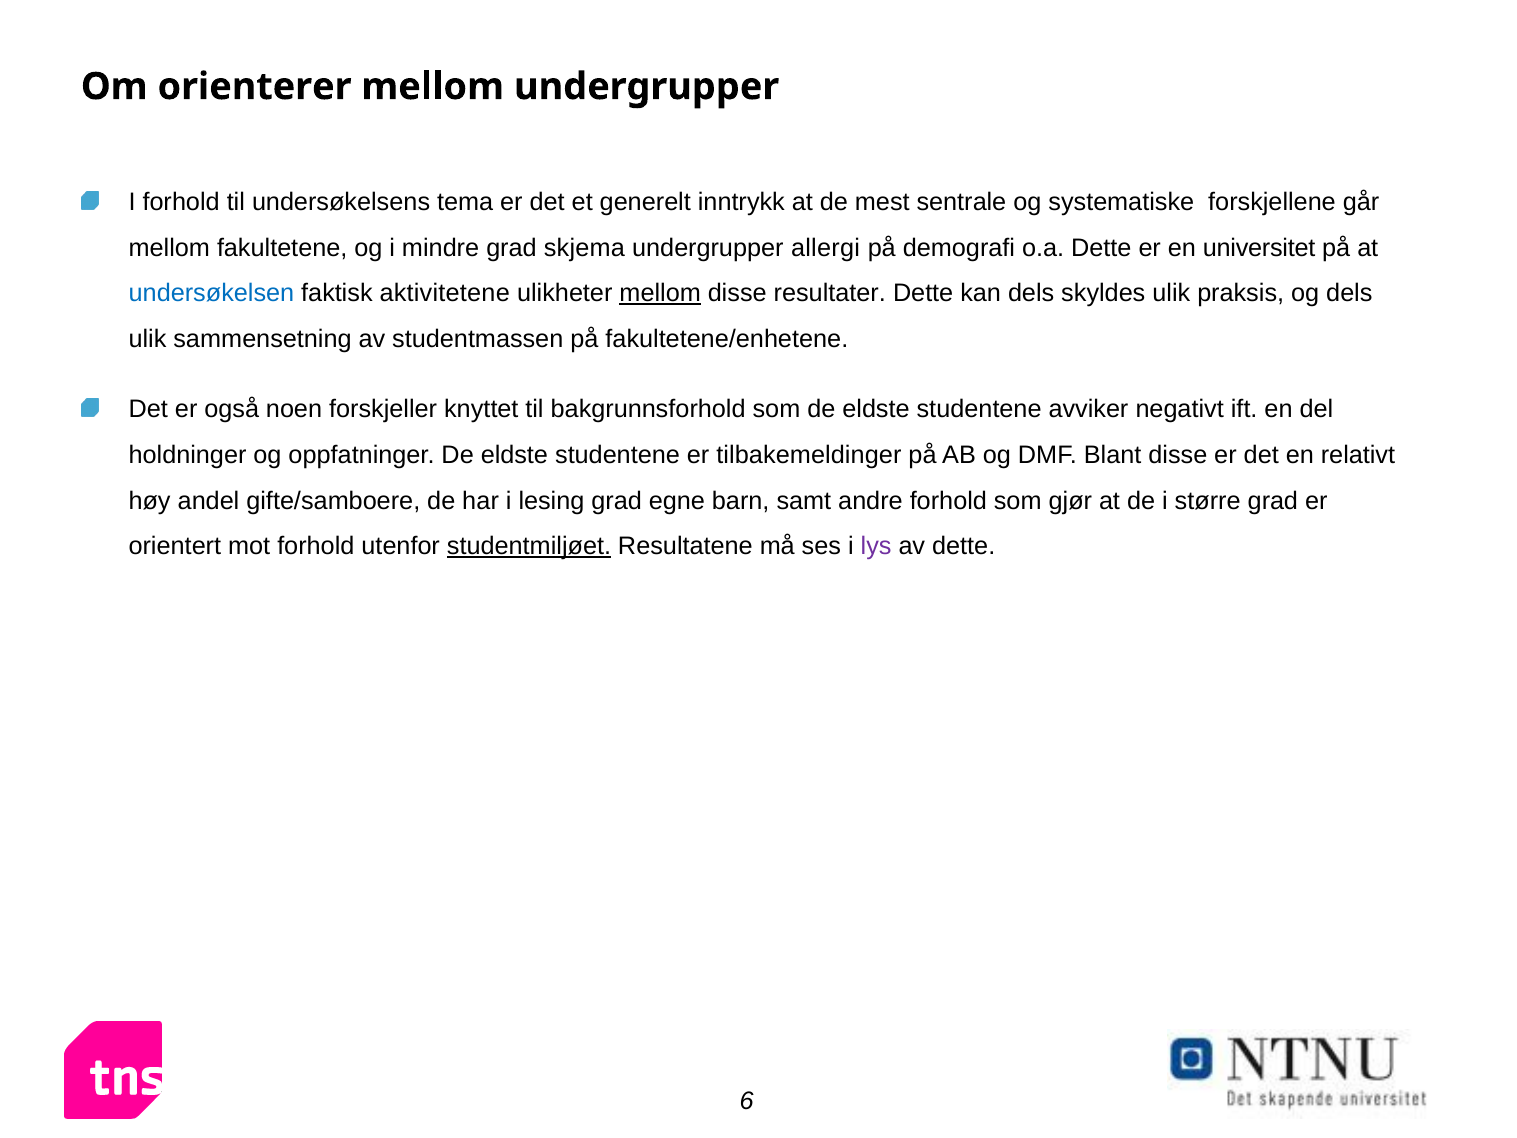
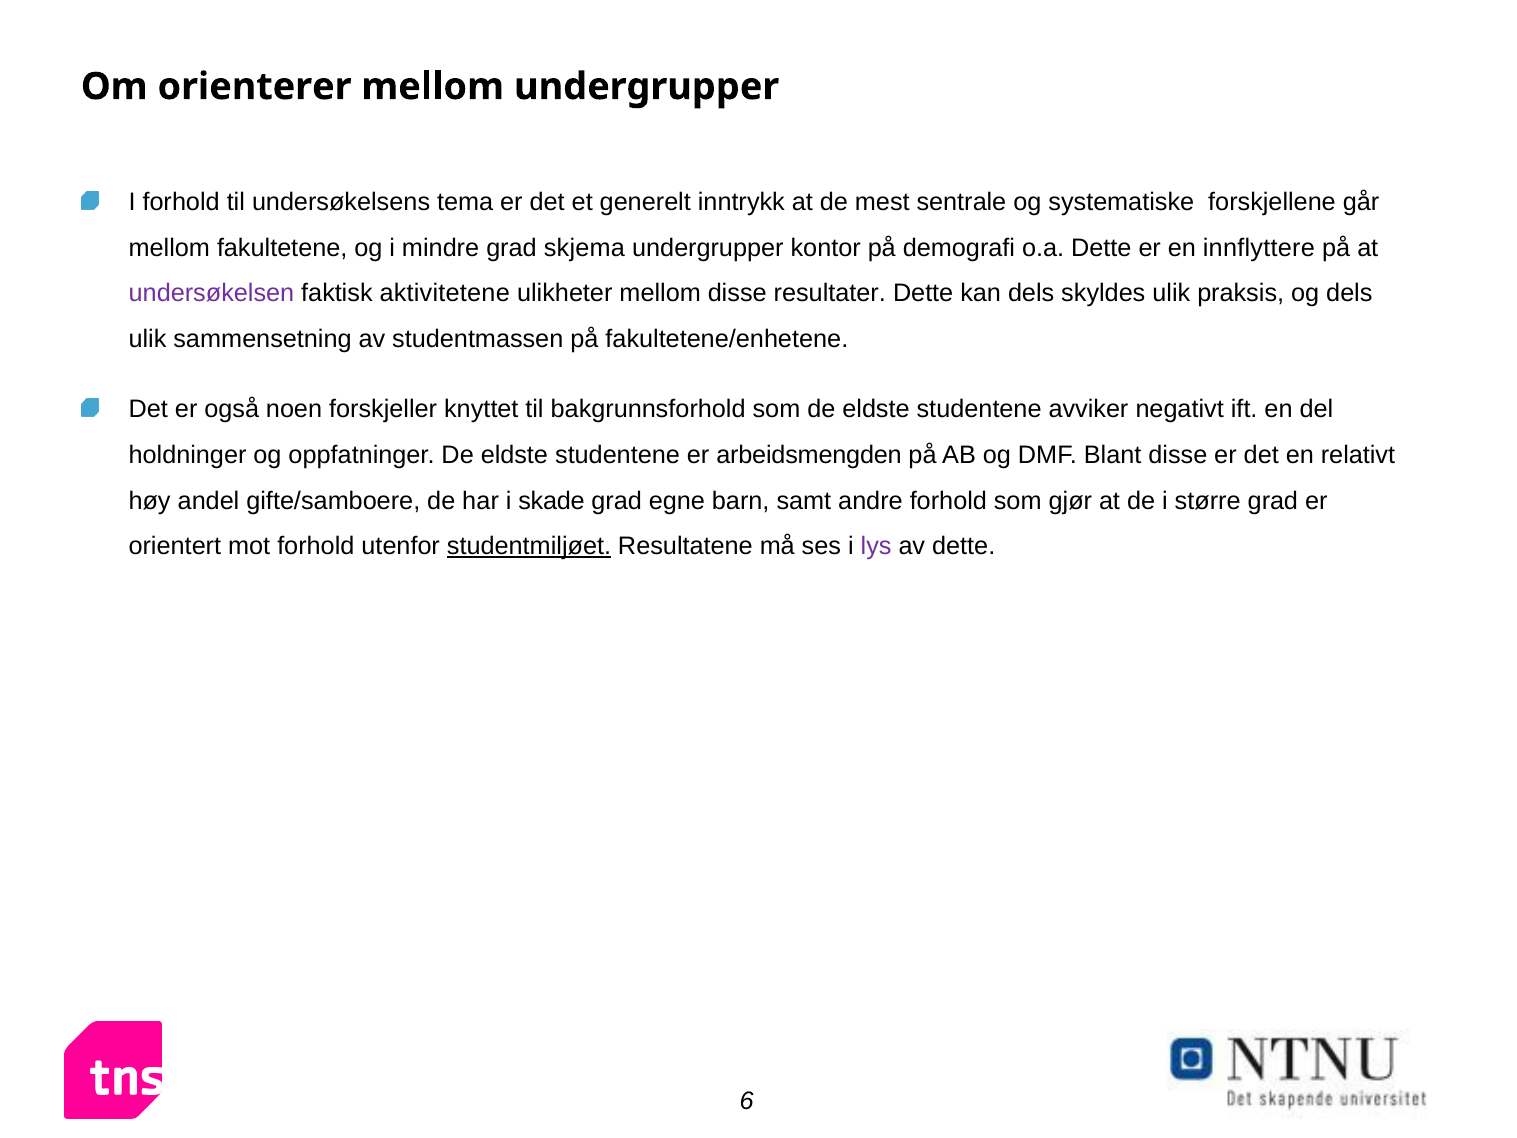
allergi: allergi -> kontor
universitet: universitet -> innflyttere
undersøkelsen colour: blue -> purple
mellom at (660, 293) underline: present -> none
tilbakemeldinger: tilbakemeldinger -> arbeidsmengden
lesing: lesing -> skade
